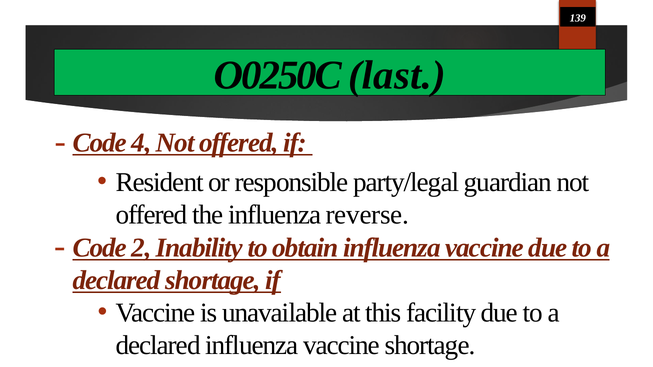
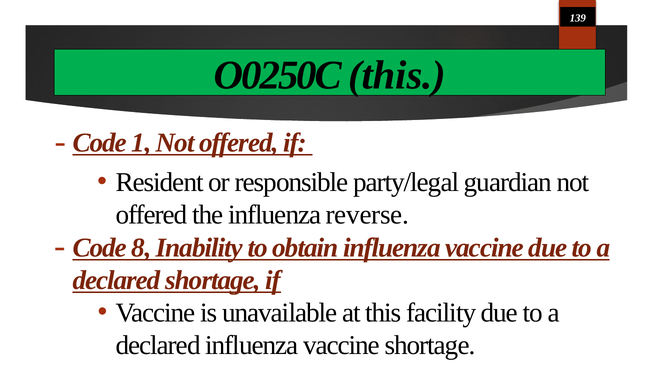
O0250C last: last -> this
4: 4 -> 1
2: 2 -> 8
